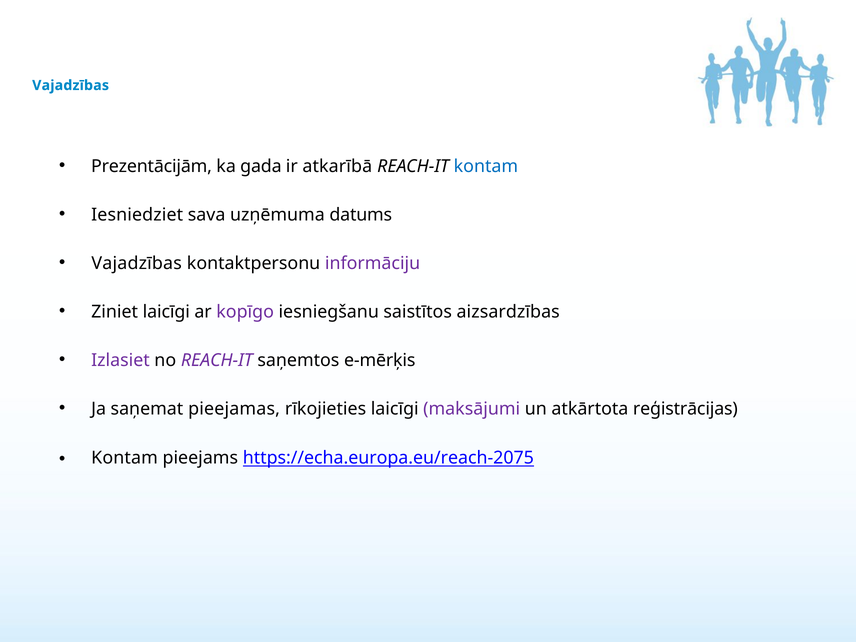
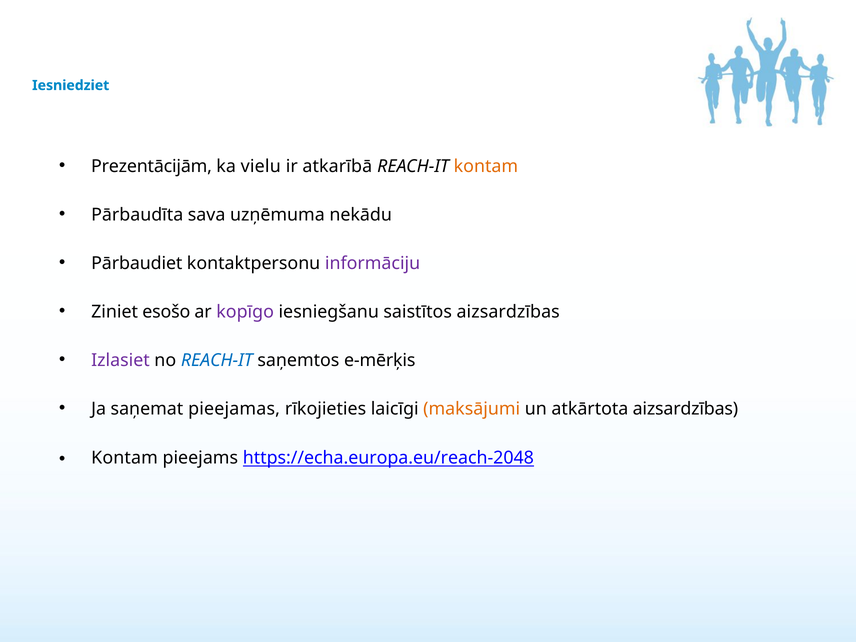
Vajadzības at (71, 85): Vajadzības -> Iesniedziet
gada: gada -> vielu
kontam at (486, 166) colour: blue -> orange
Iesniedziet: Iesniedziet -> Pārbaudīta
datums: datums -> nekādu
Vajadzības at (137, 263): Vajadzības -> Pārbaudiet
Ziniet laicīgi: laicīgi -> esošo
REACH-IT at (217, 360) colour: purple -> blue
maksājumi colour: purple -> orange
atkārtota reģistrācijas: reģistrācijas -> aizsardzības
https://echa.europa.eu/reach-2075: https://echa.europa.eu/reach-2075 -> https://echa.europa.eu/reach-2048
